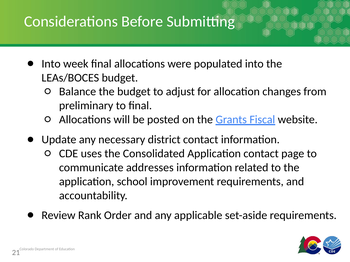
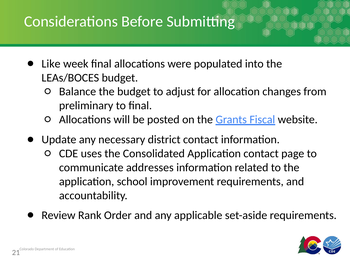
Into at (51, 64): Into -> Like
